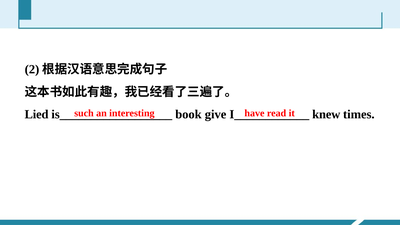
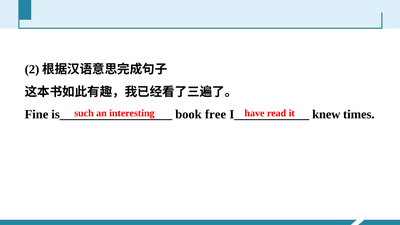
Lied: Lied -> Fine
give: give -> free
